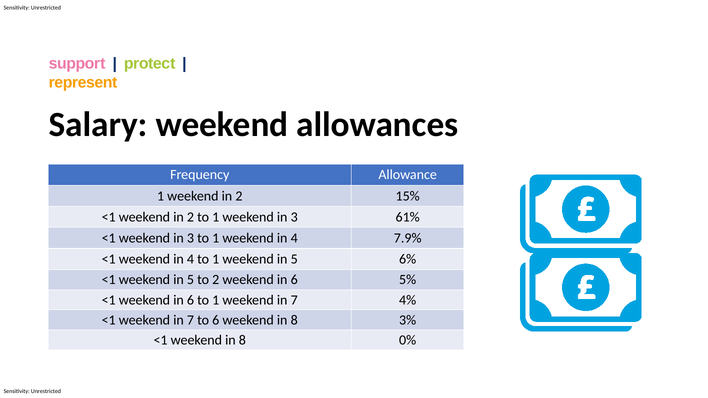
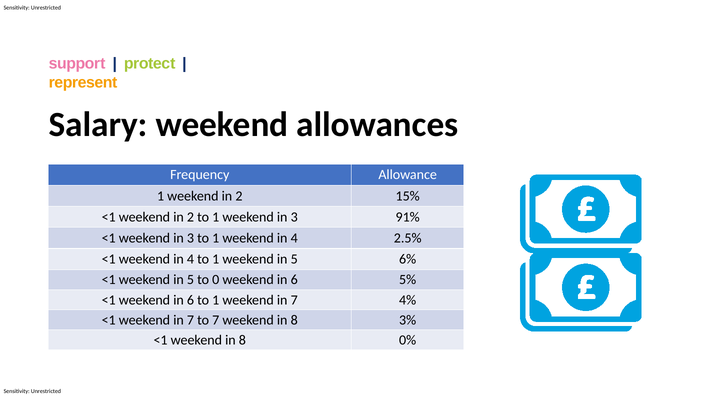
61%: 61% -> 91%
7.9%: 7.9% -> 2.5%
to 2: 2 -> 0
to 6: 6 -> 7
